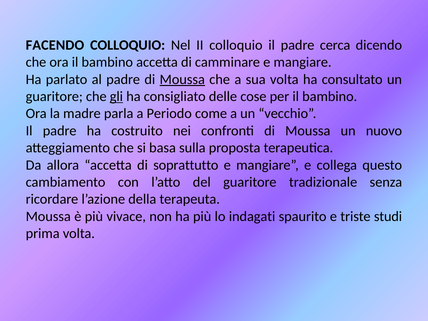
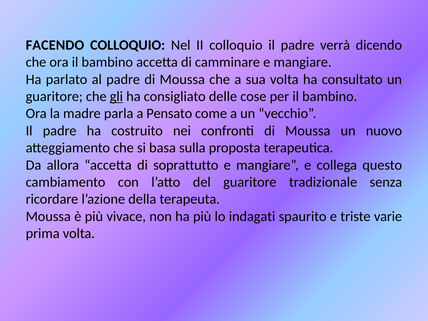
cerca: cerca -> verrà
Moussa at (182, 79) underline: present -> none
Periodo: Periodo -> Pensato
studi: studi -> varie
